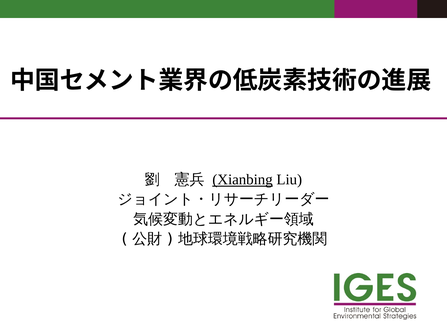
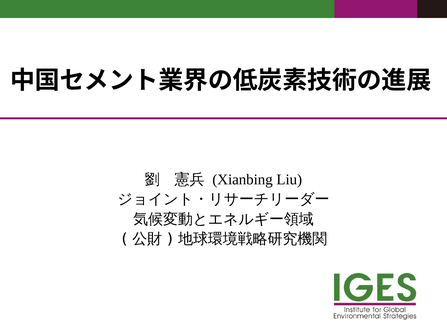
Xianbing underline: present -> none
